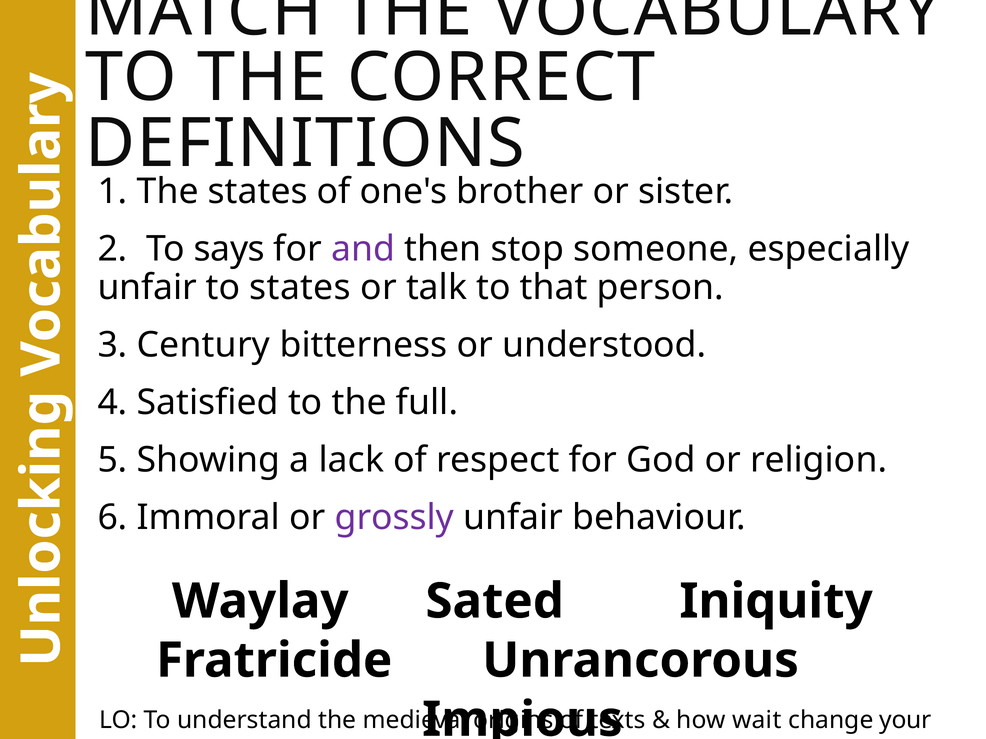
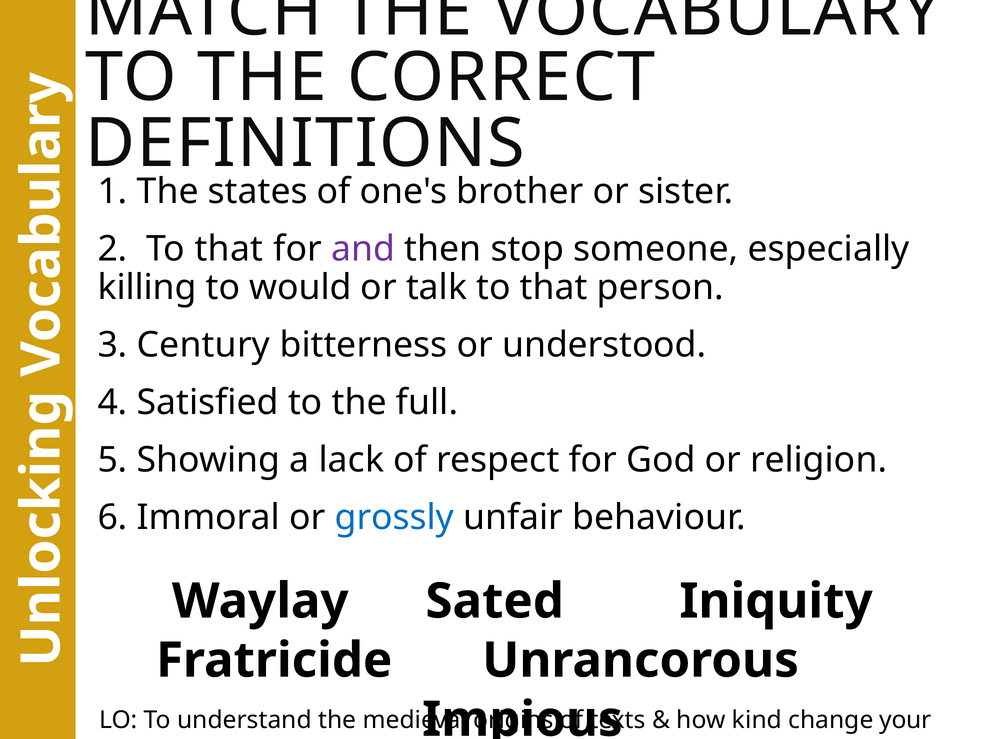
2 To says: says -> that
unfair at (147, 288): unfair -> killing
to states: states -> would
grossly colour: purple -> blue
wait: wait -> kind
